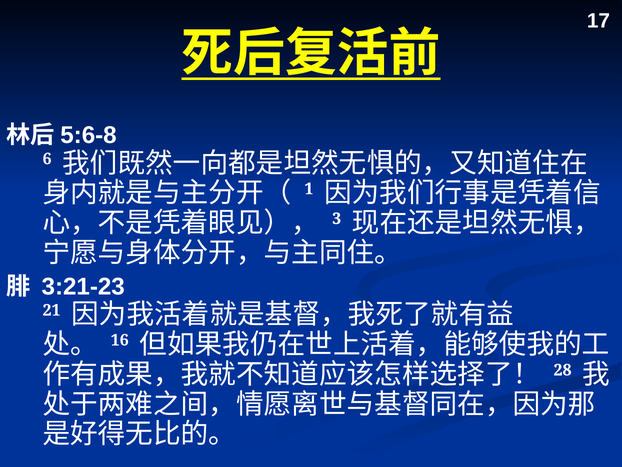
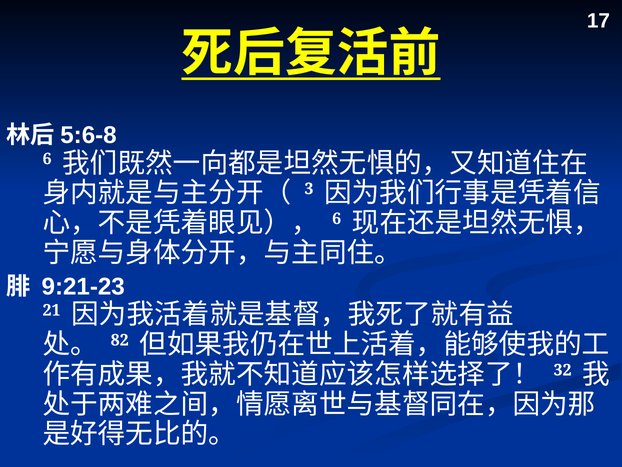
1: 1 -> 3
3 at (337, 219): 3 -> 6
3:21-23: 3:21-23 -> 9:21-23
16: 16 -> 82
28: 28 -> 32
